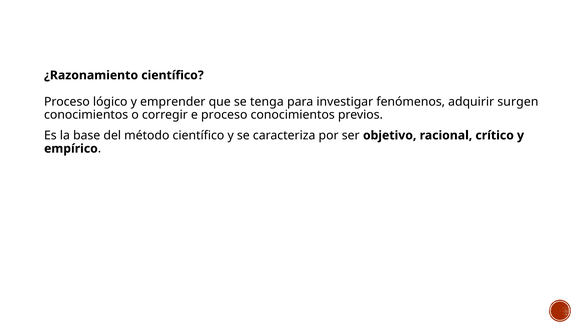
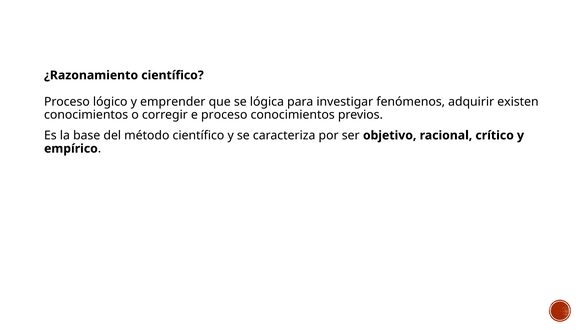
tenga: tenga -> lógica
surgen: surgen -> existen
